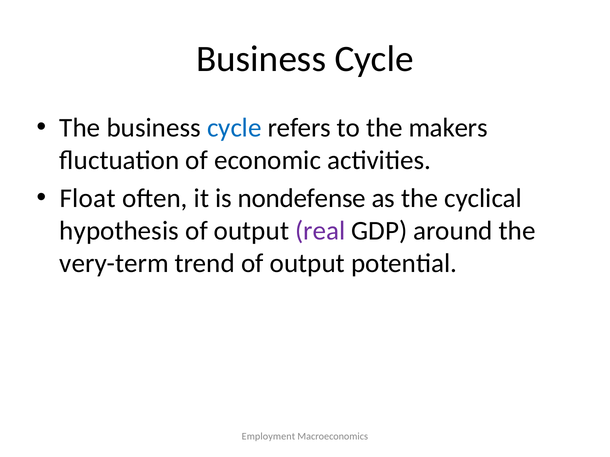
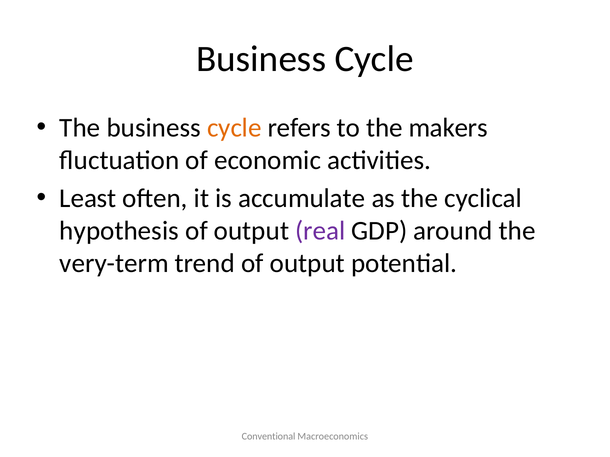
cycle at (234, 128) colour: blue -> orange
Float: Float -> Least
nondefense: nondefense -> accumulate
Employment: Employment -> Conventional
